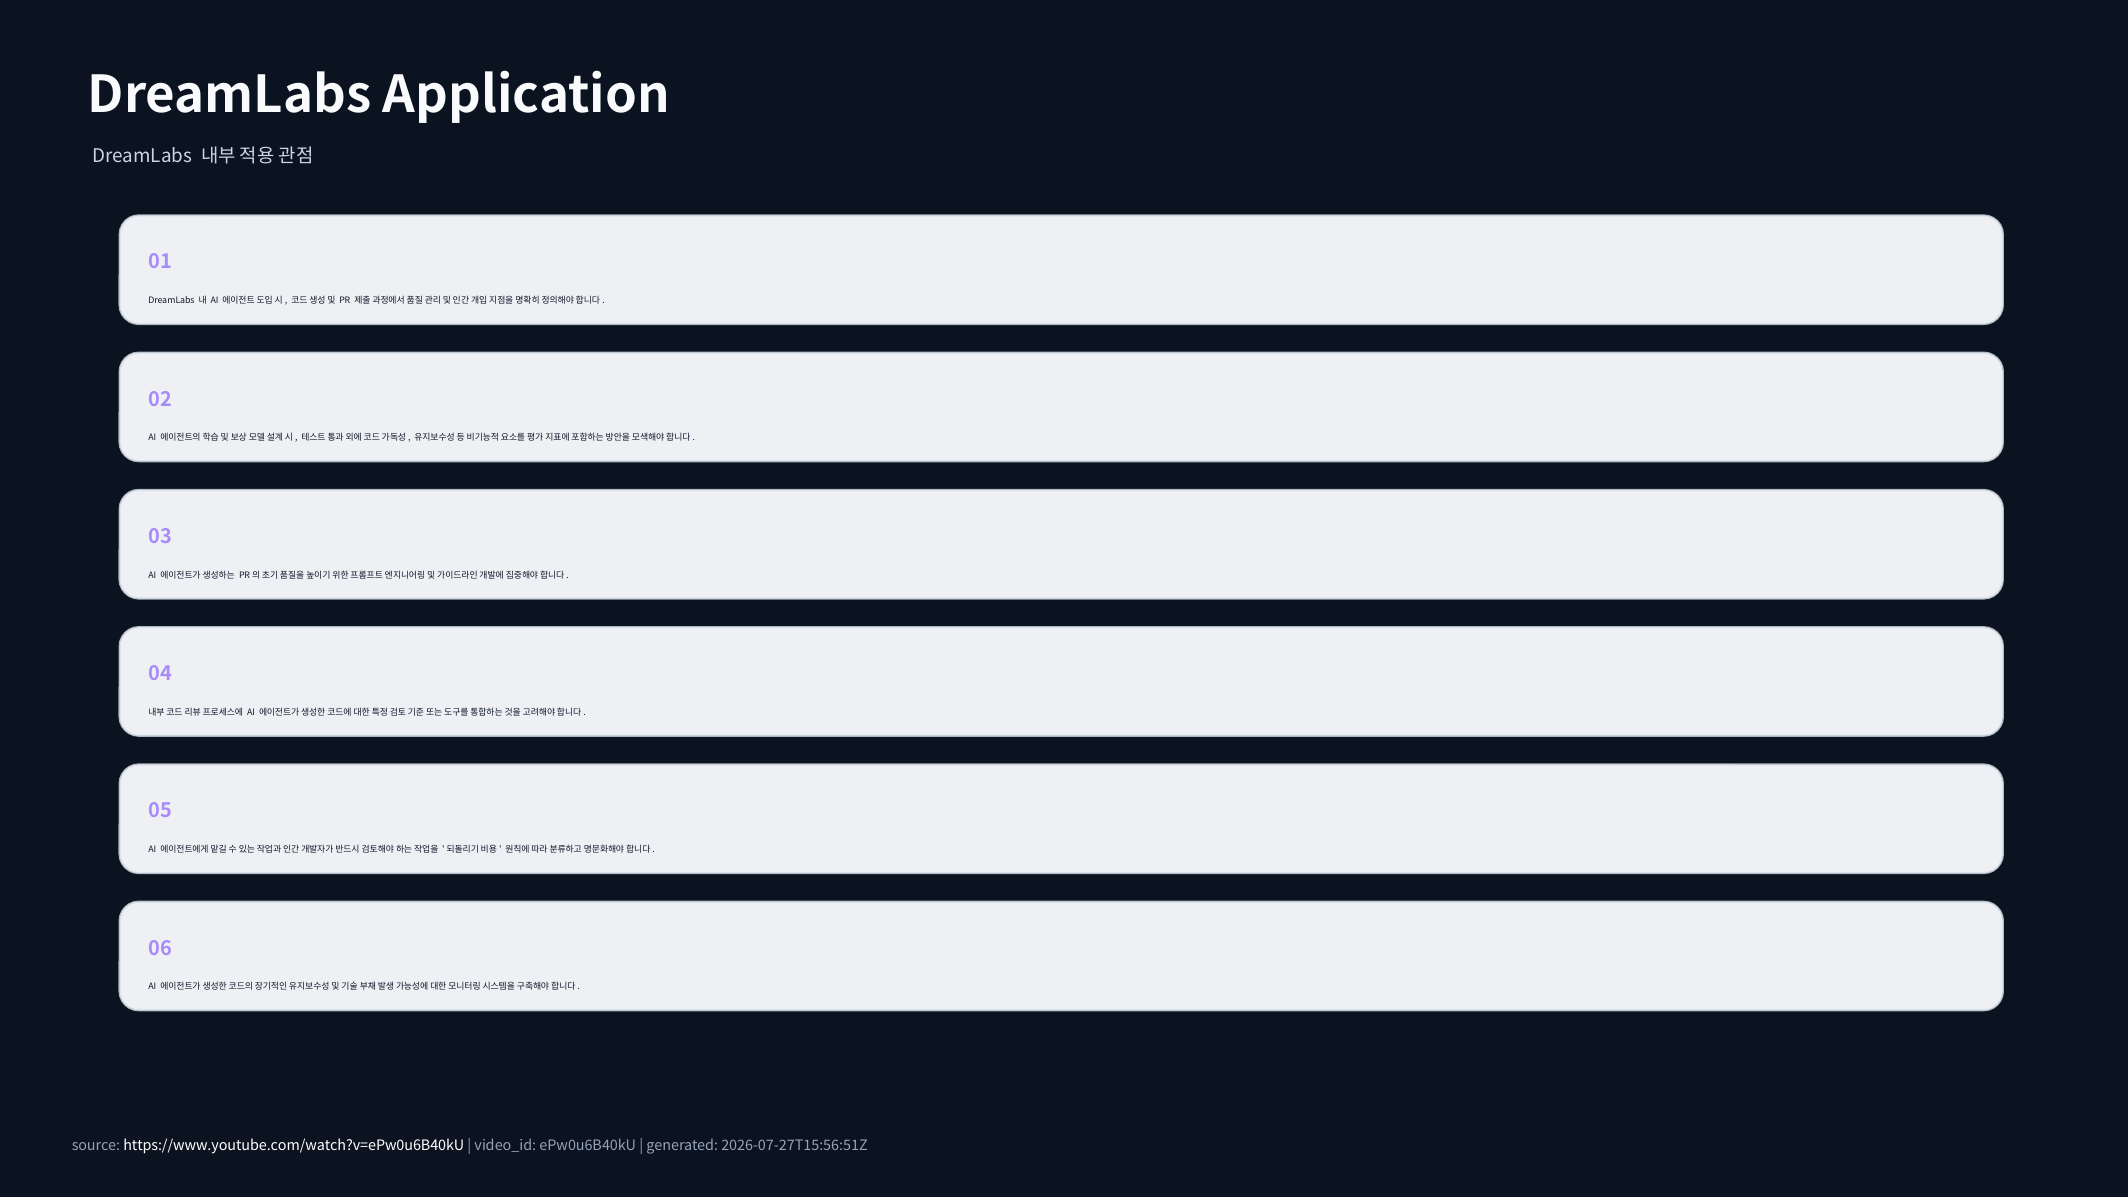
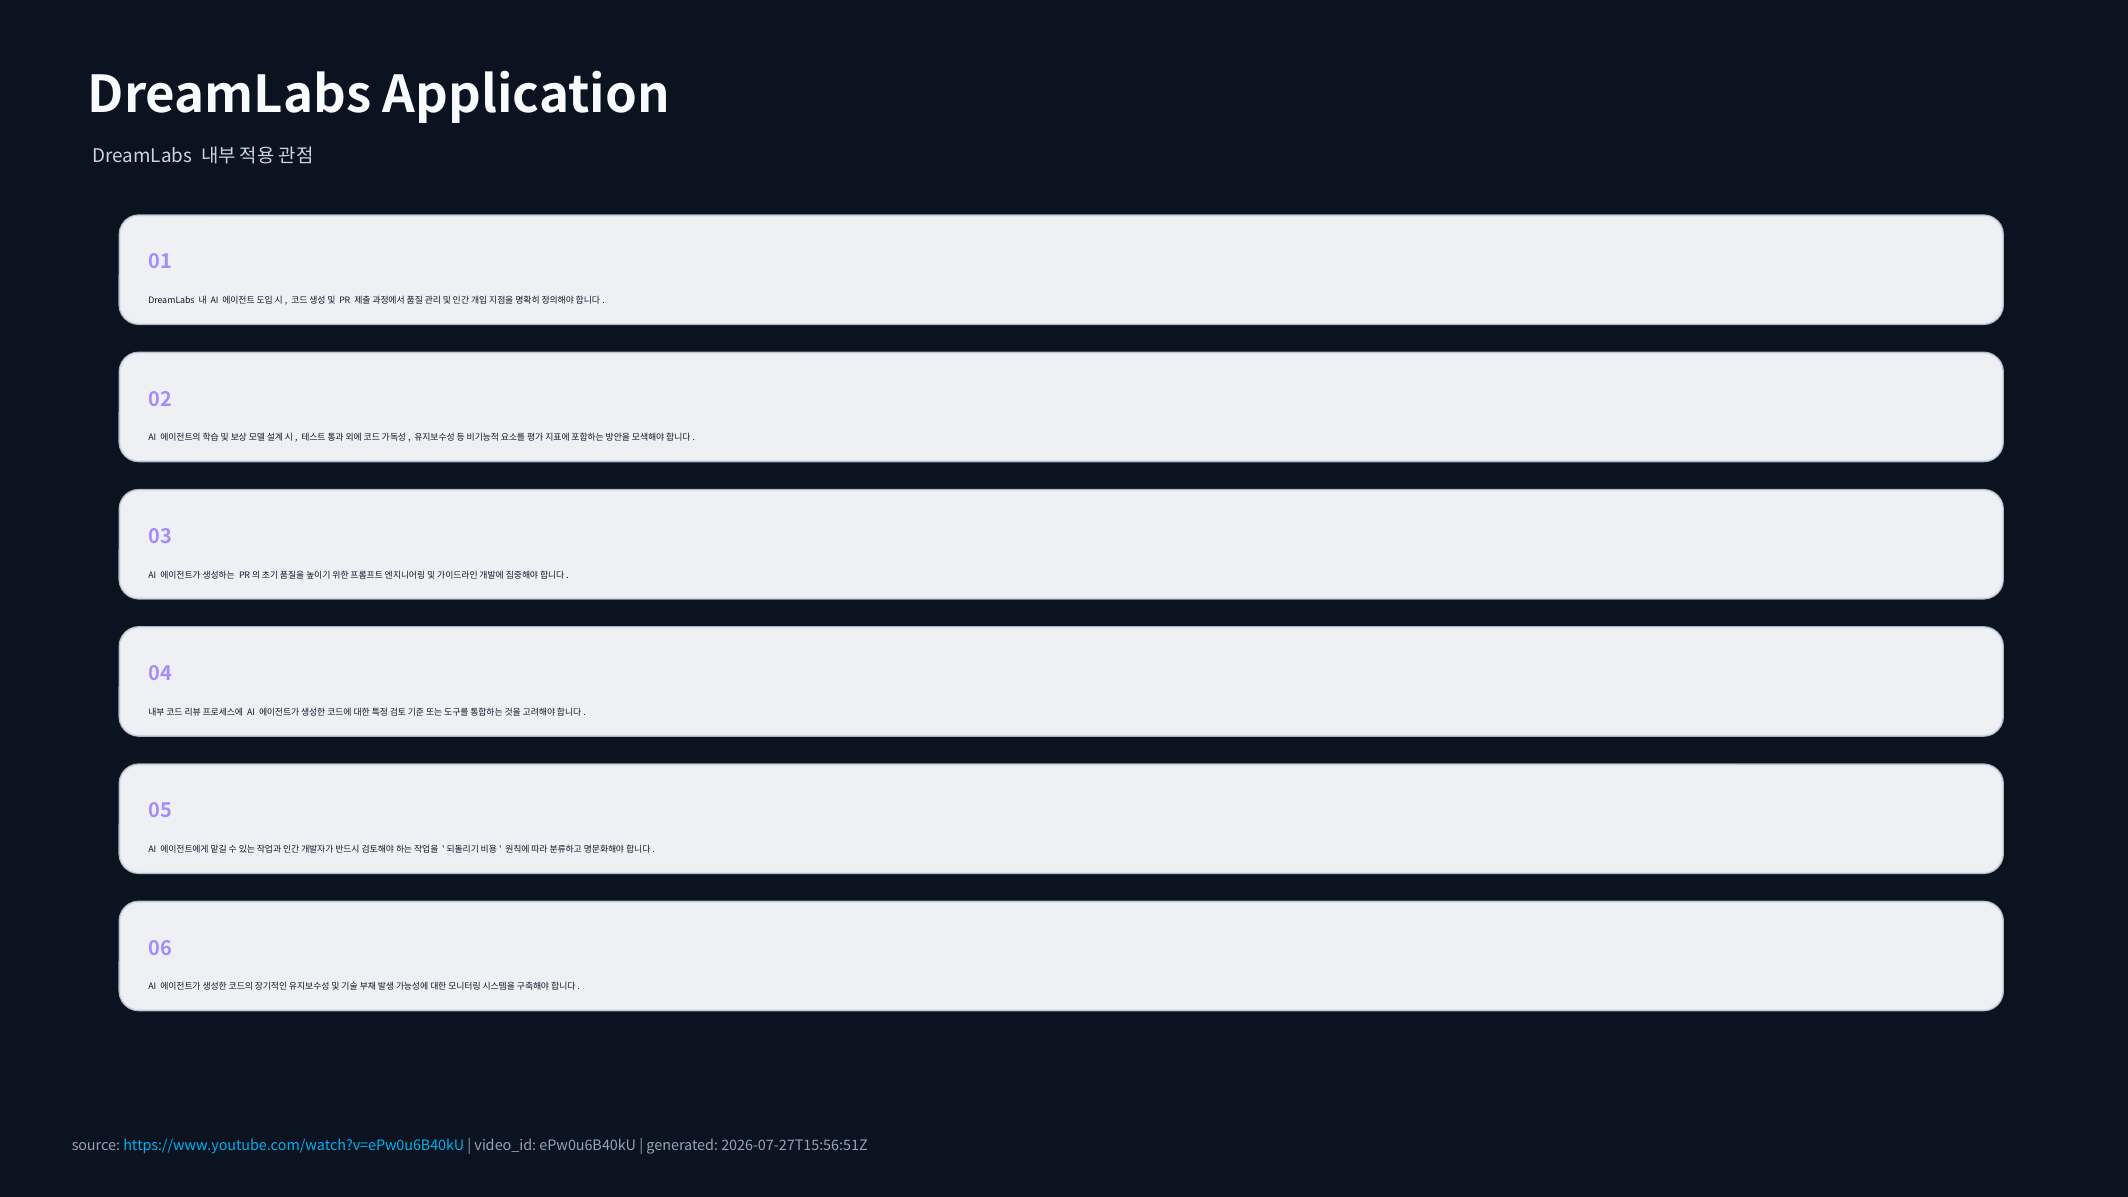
https://www.youtube.com/watch?v=ePw0u6B40kU colour: white -> light blue
